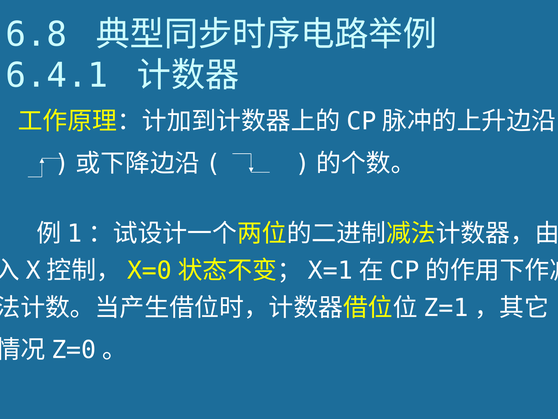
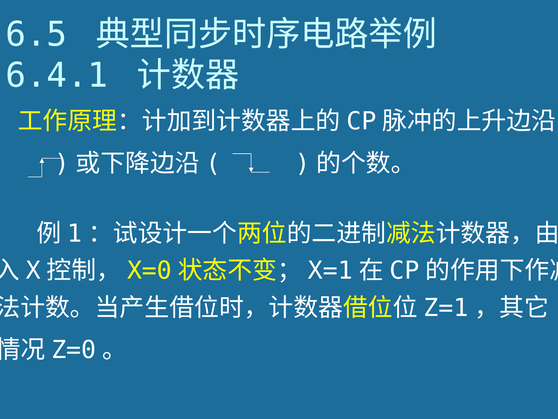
6.8: 6.8 -> 6.5
